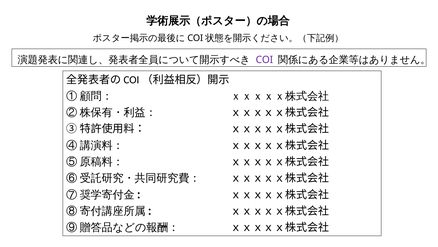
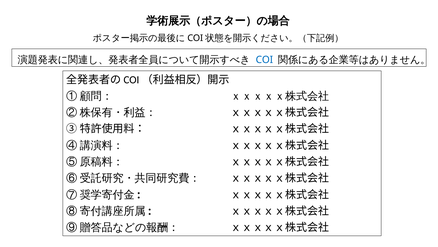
COI colour: purple -> blue
